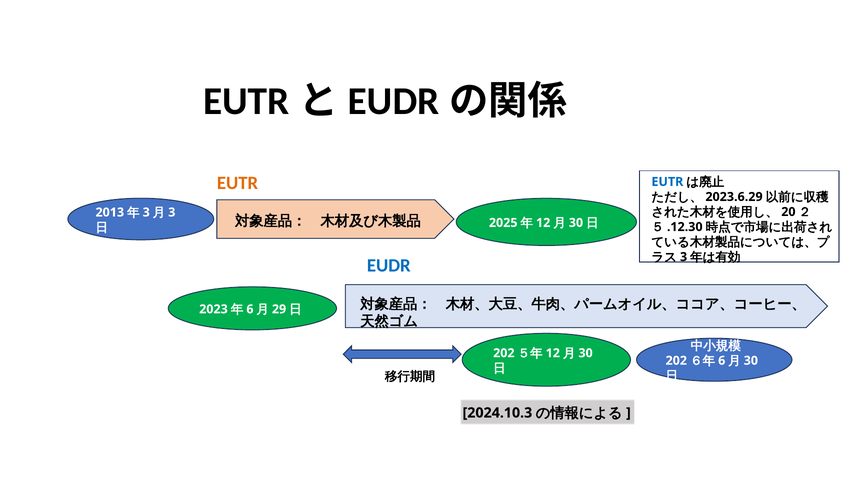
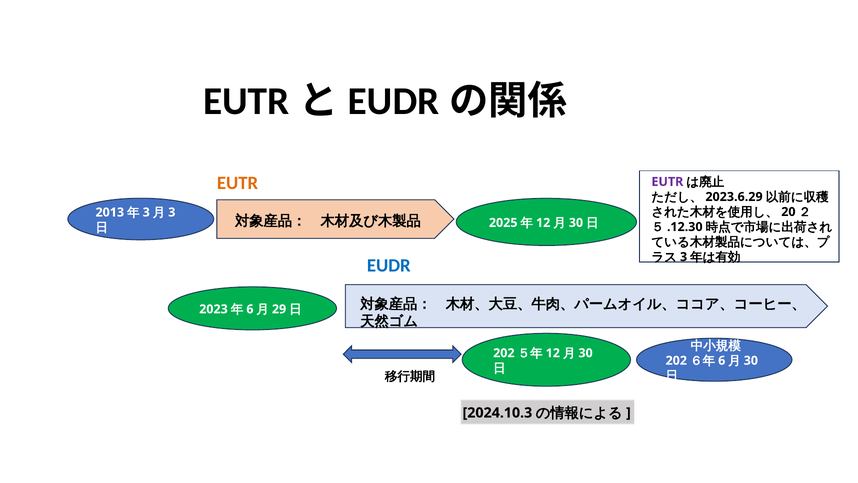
EUTR at (667, 182) colour: blue -> purple
